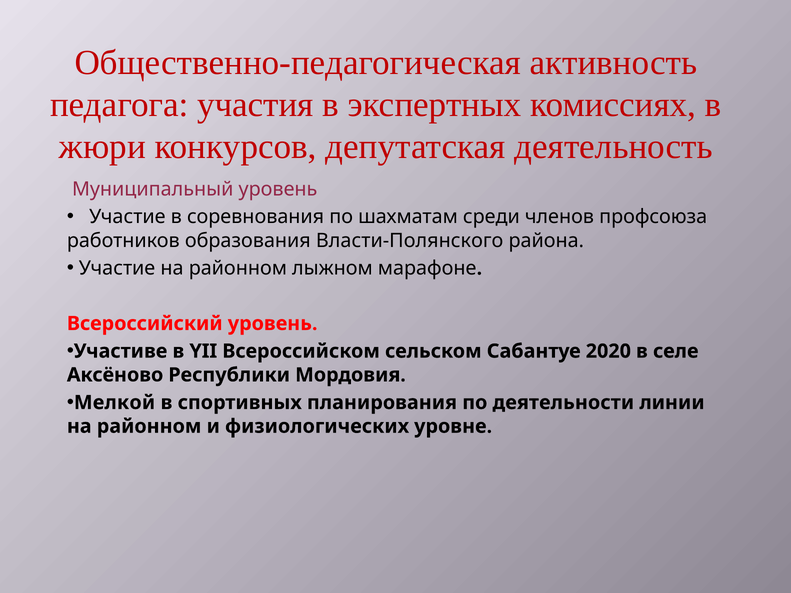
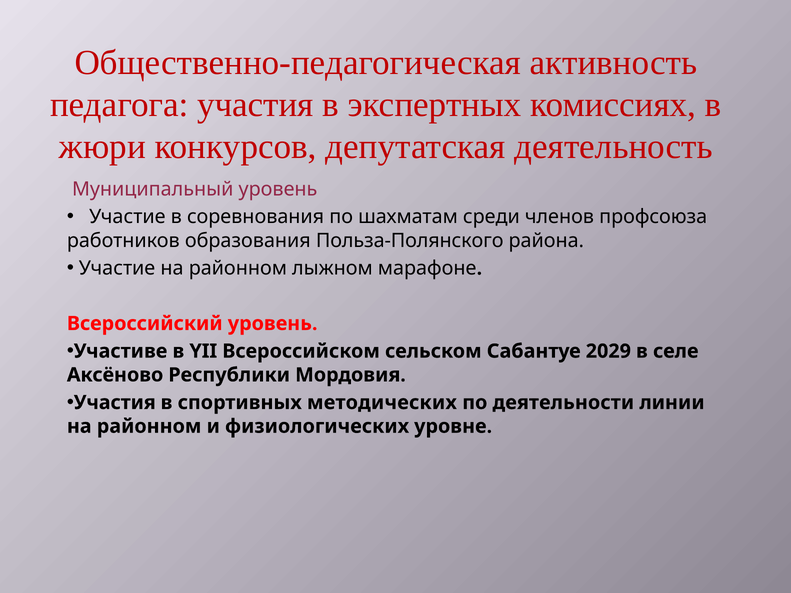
Власти-Полянского: Власти-Полянского -> Польза-Полянского
2020: 2020 -> 2029
Мелкой at (115, 403): Мелкой -> Участия
планирования: планирования -> методических
